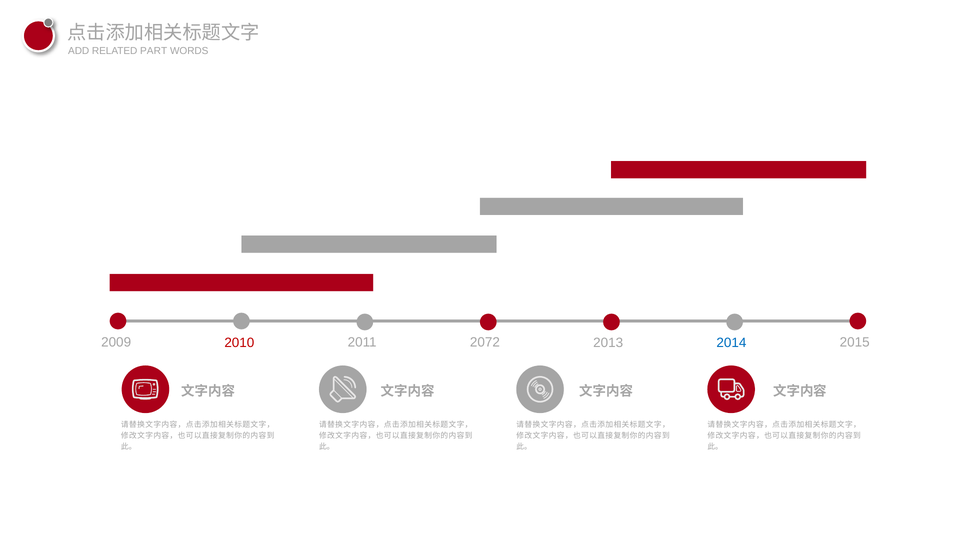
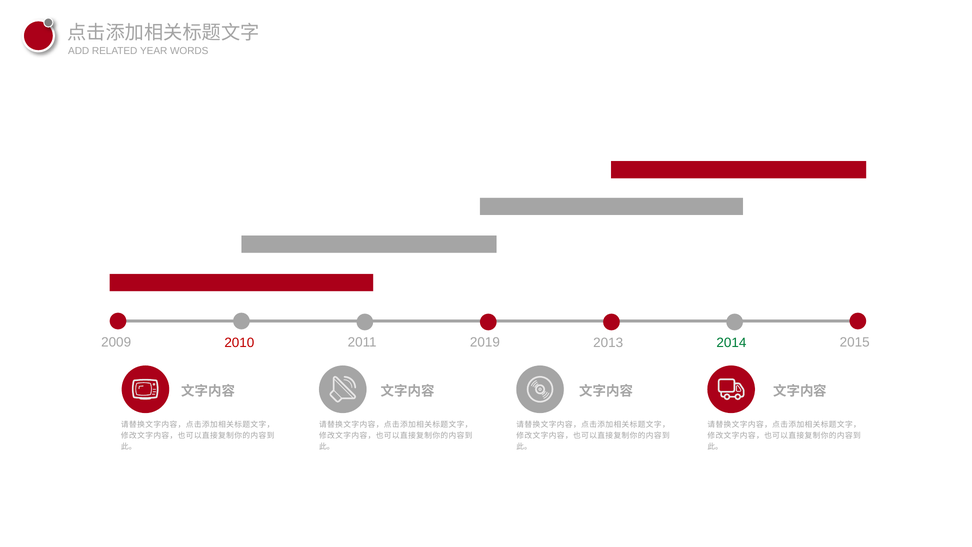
PART: PART -> YEAR
2072: 2072 -> 2019
2014 colour: blue -> green
